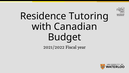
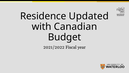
Tutoring: Tutoring -> Updated
